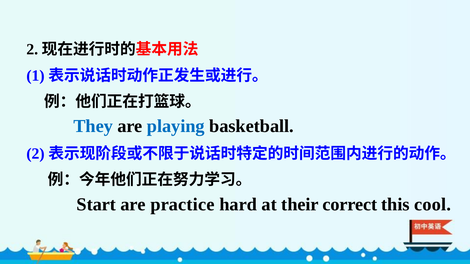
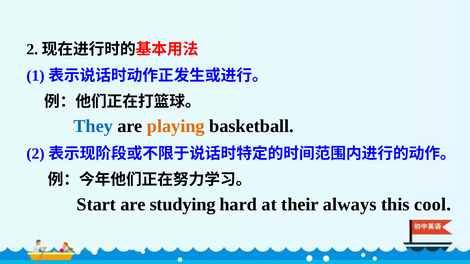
playing colour: blue -> orange
practice: practice -> studying
correct: correct -> always
